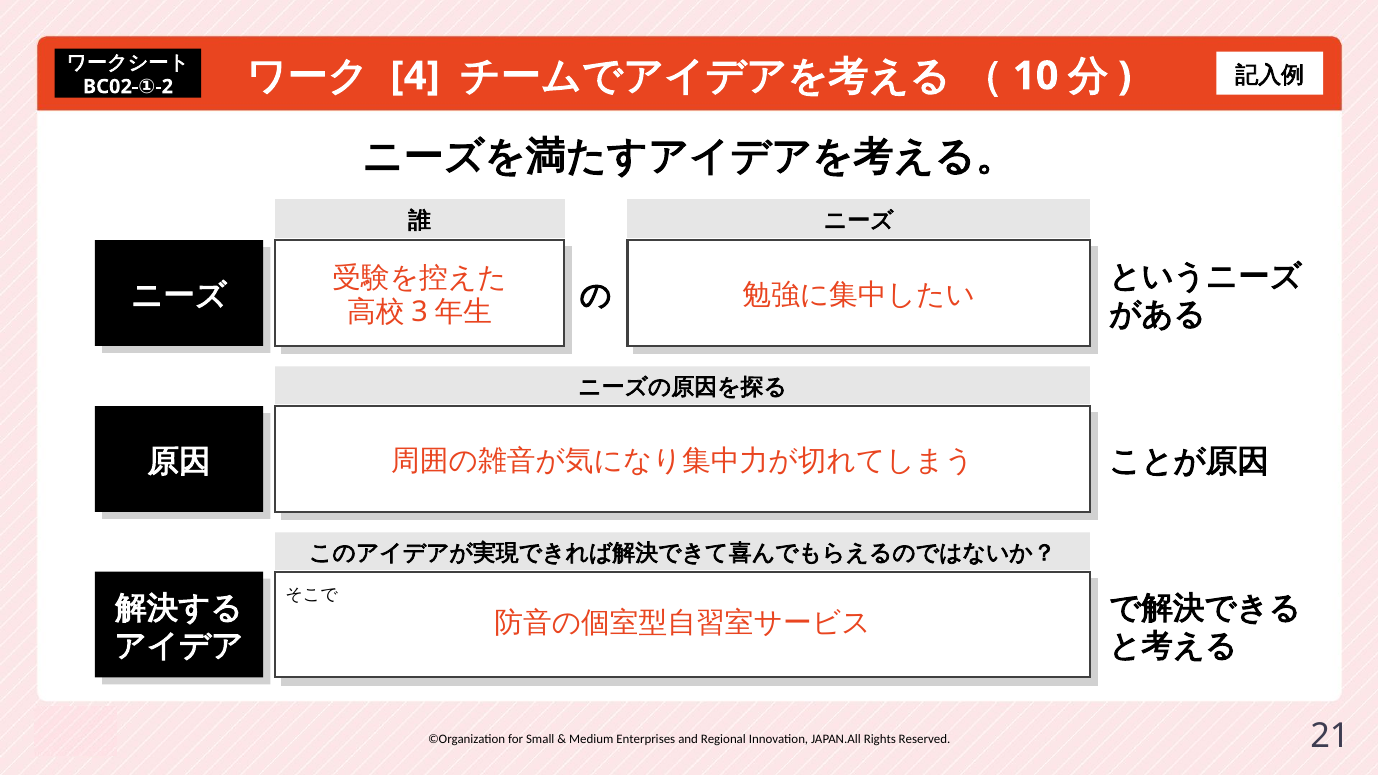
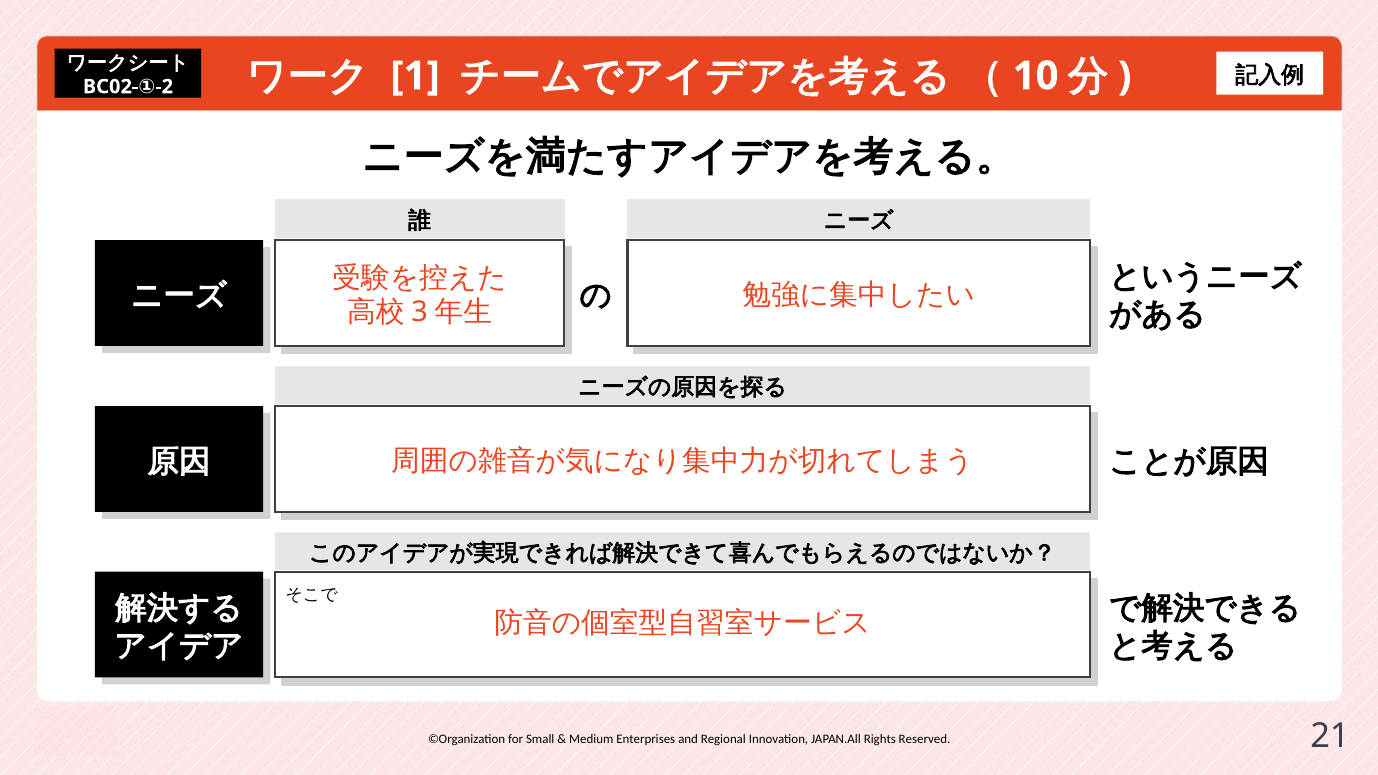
4: 4 -> 1
